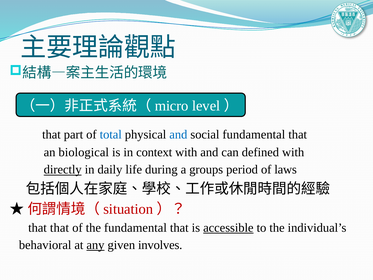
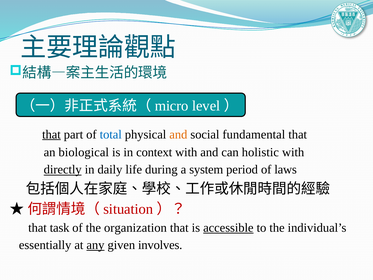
that at (51, 134) underline: none -> present
and at (178, 134) colour: blue -> orange
defined: defined -> holistic
groups: groups -> system
that that: that -> task
the fundamental: fundamental -> organization
behavioral: behavioral -> essentially
